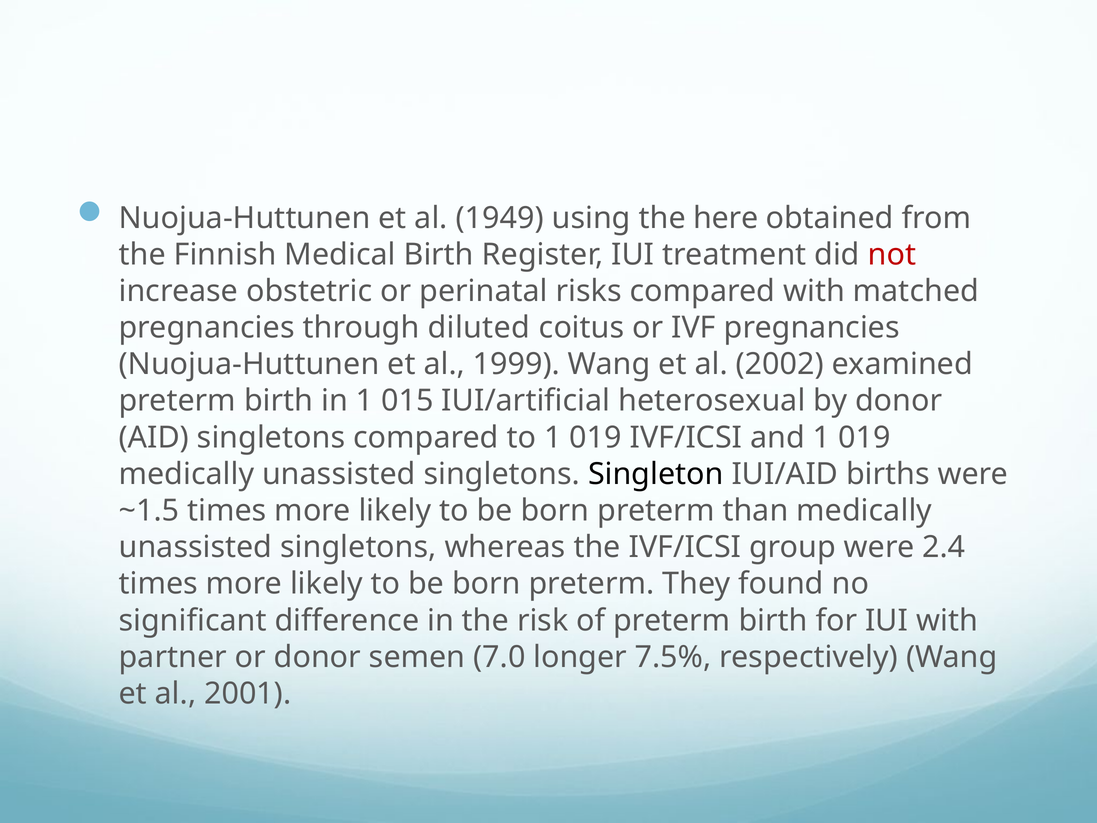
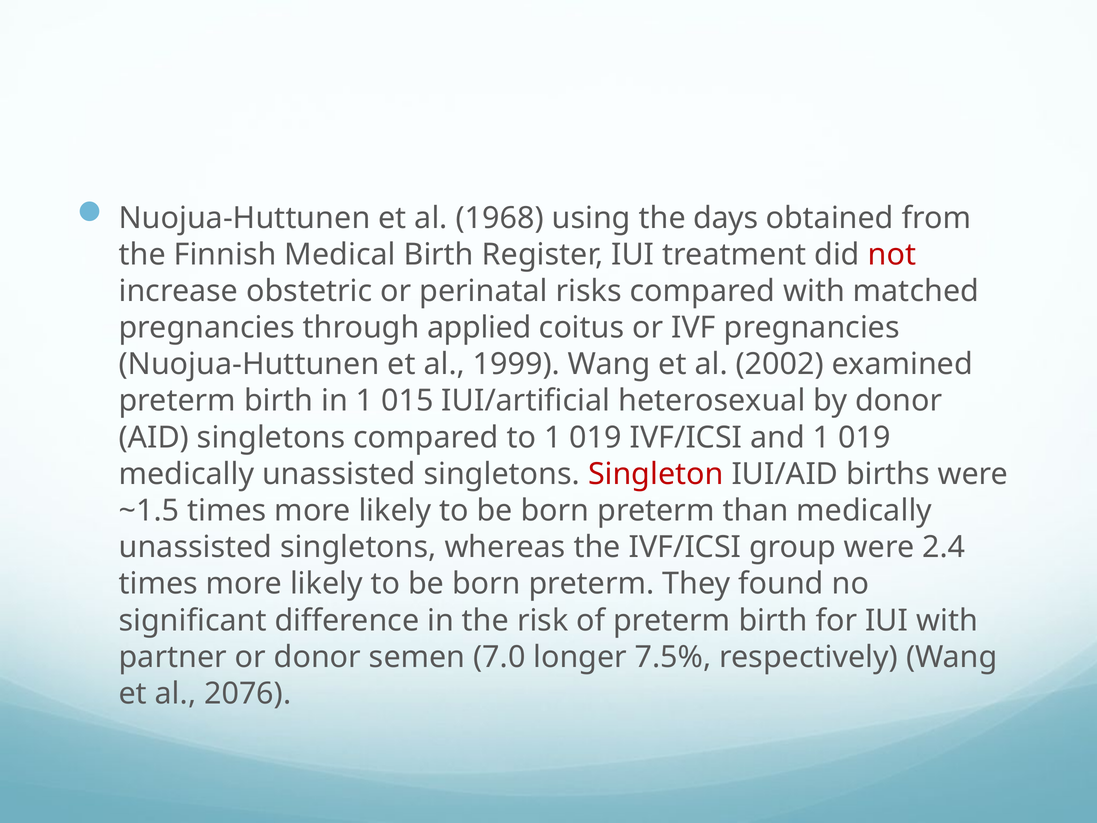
1949: 1949 -> 1968
here: here -> days
diluted: diluted -> applied
Singleton colour: black -> red
2001: 2001 -> 2076
